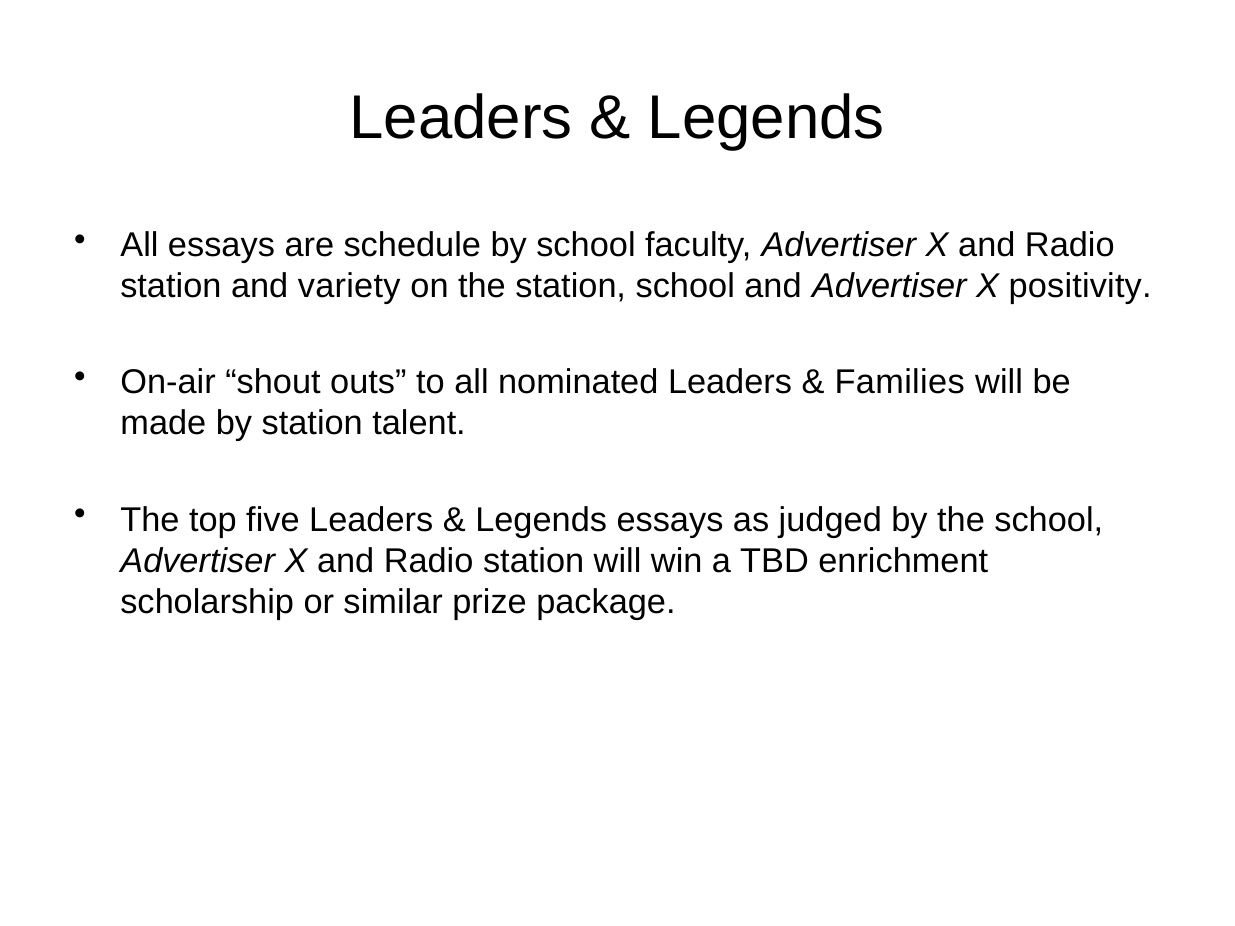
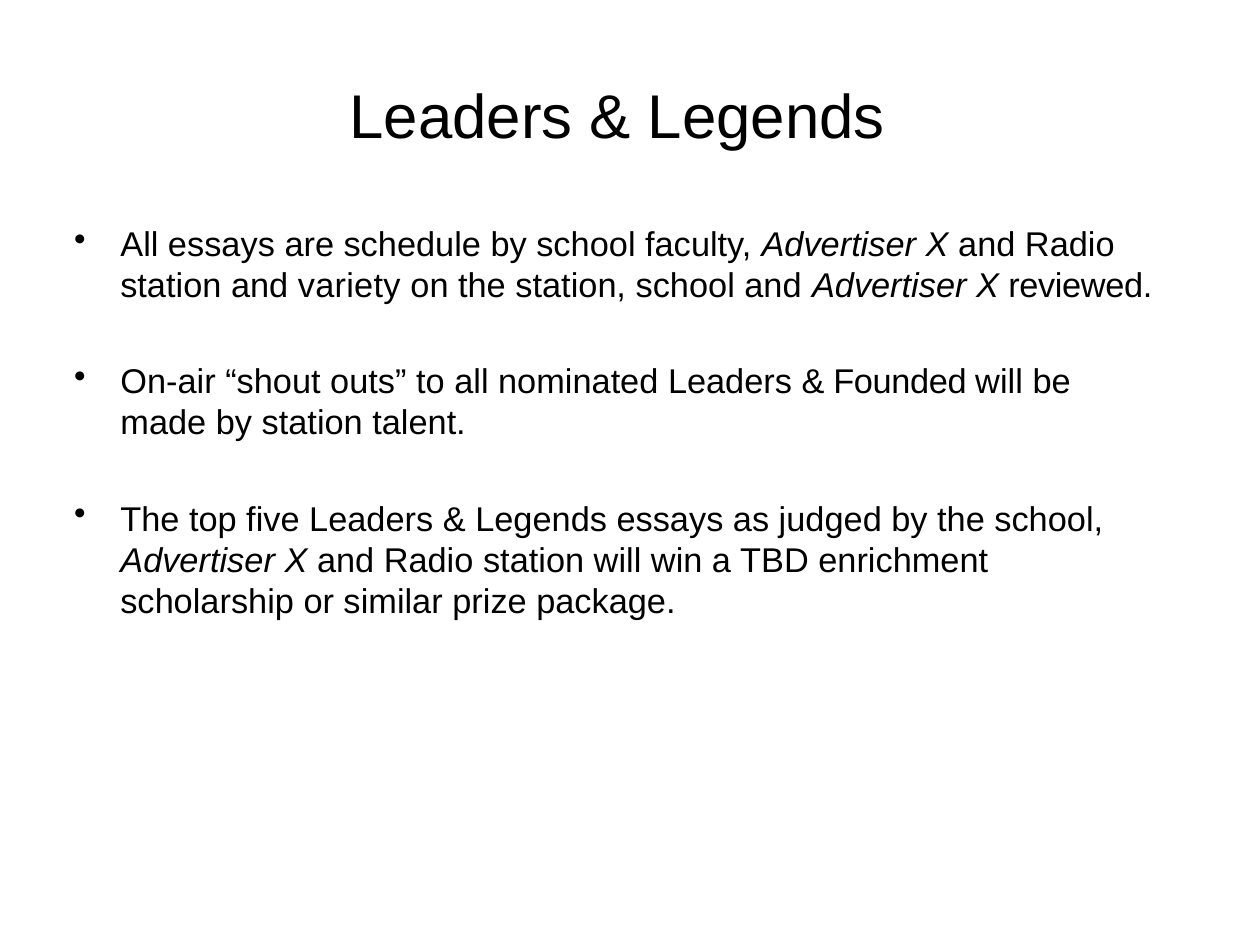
positivity: positivity -> reviewed
Families: Families -> Founded
